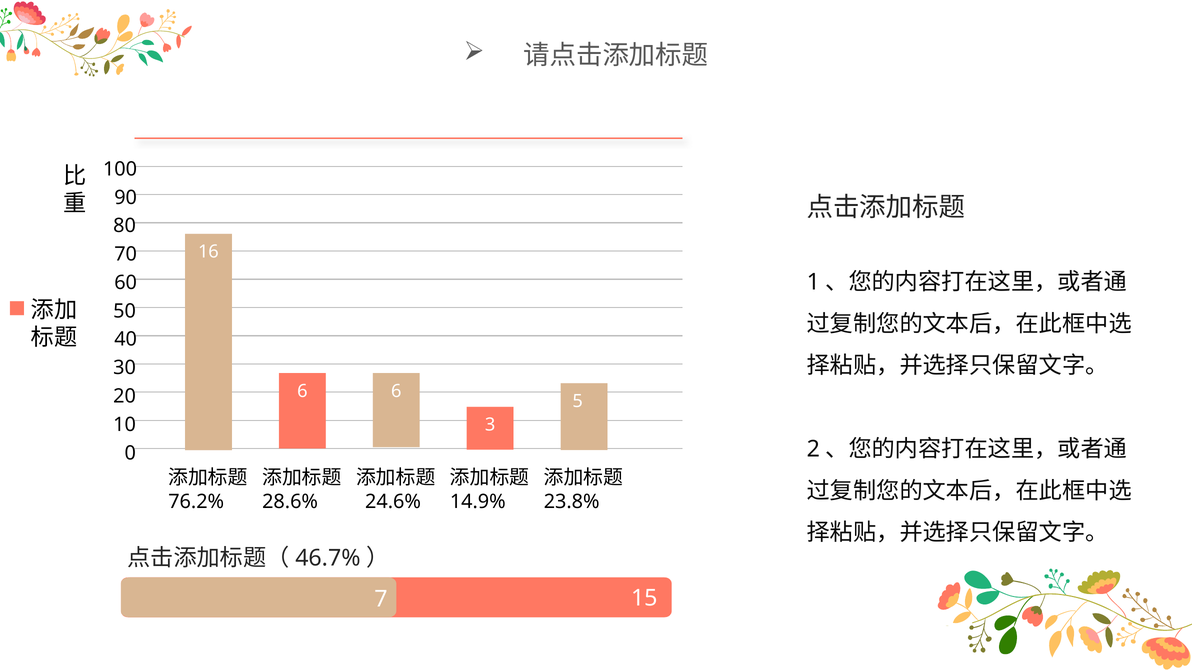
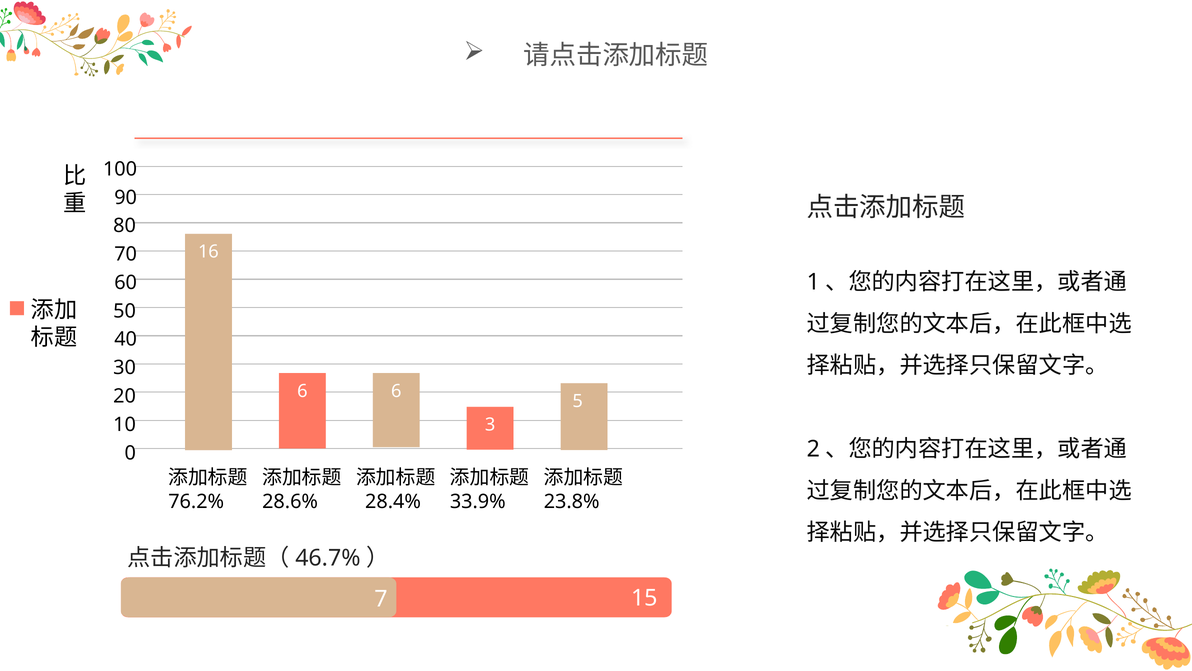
24.6%: 24.6% -> 28.4%
14.9%: 14.9% -> 33.9%
